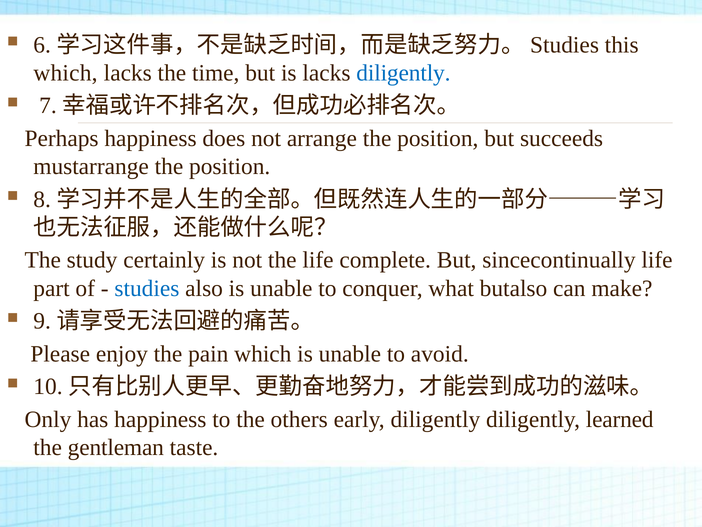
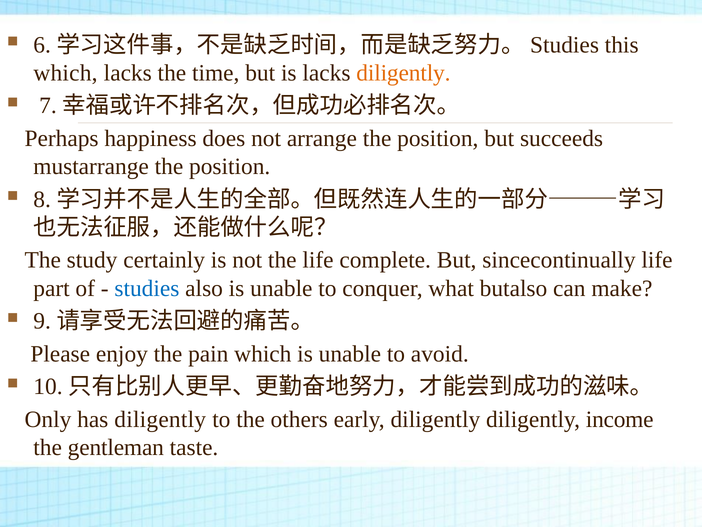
diligently at (403, 73) colour: blue -> orange
has happiness: happiness -> diligently
learned: learned -> income
